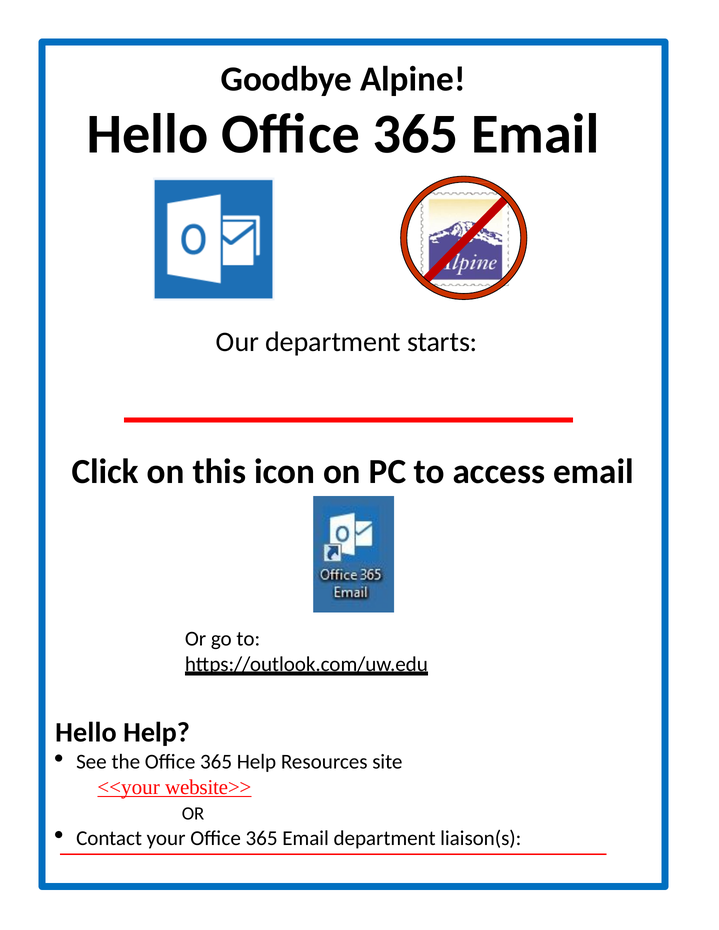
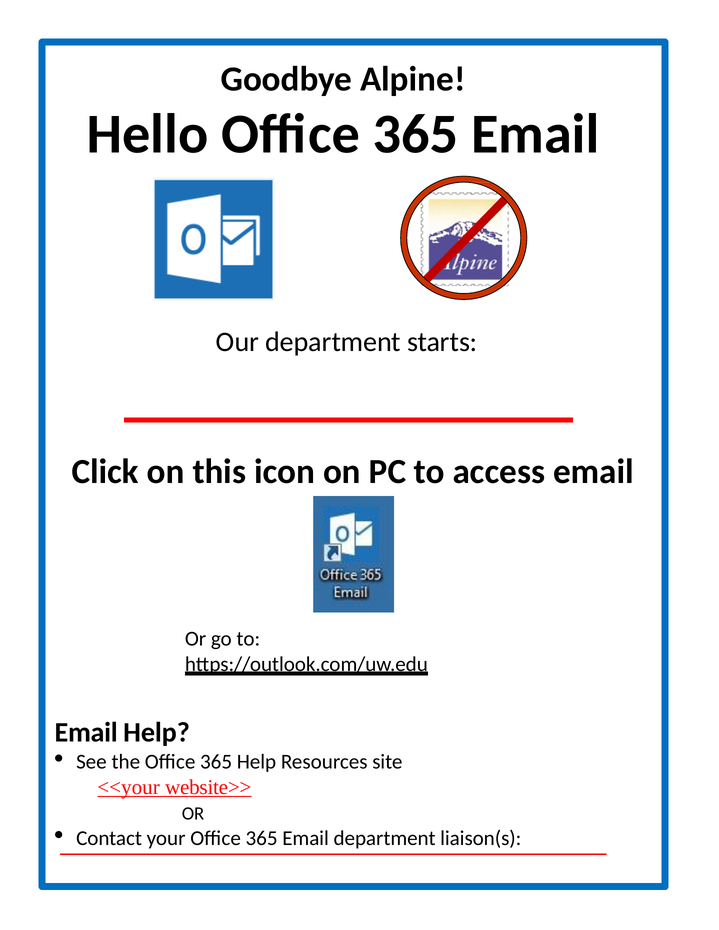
Hello at (86, 732): Hello -> Email
